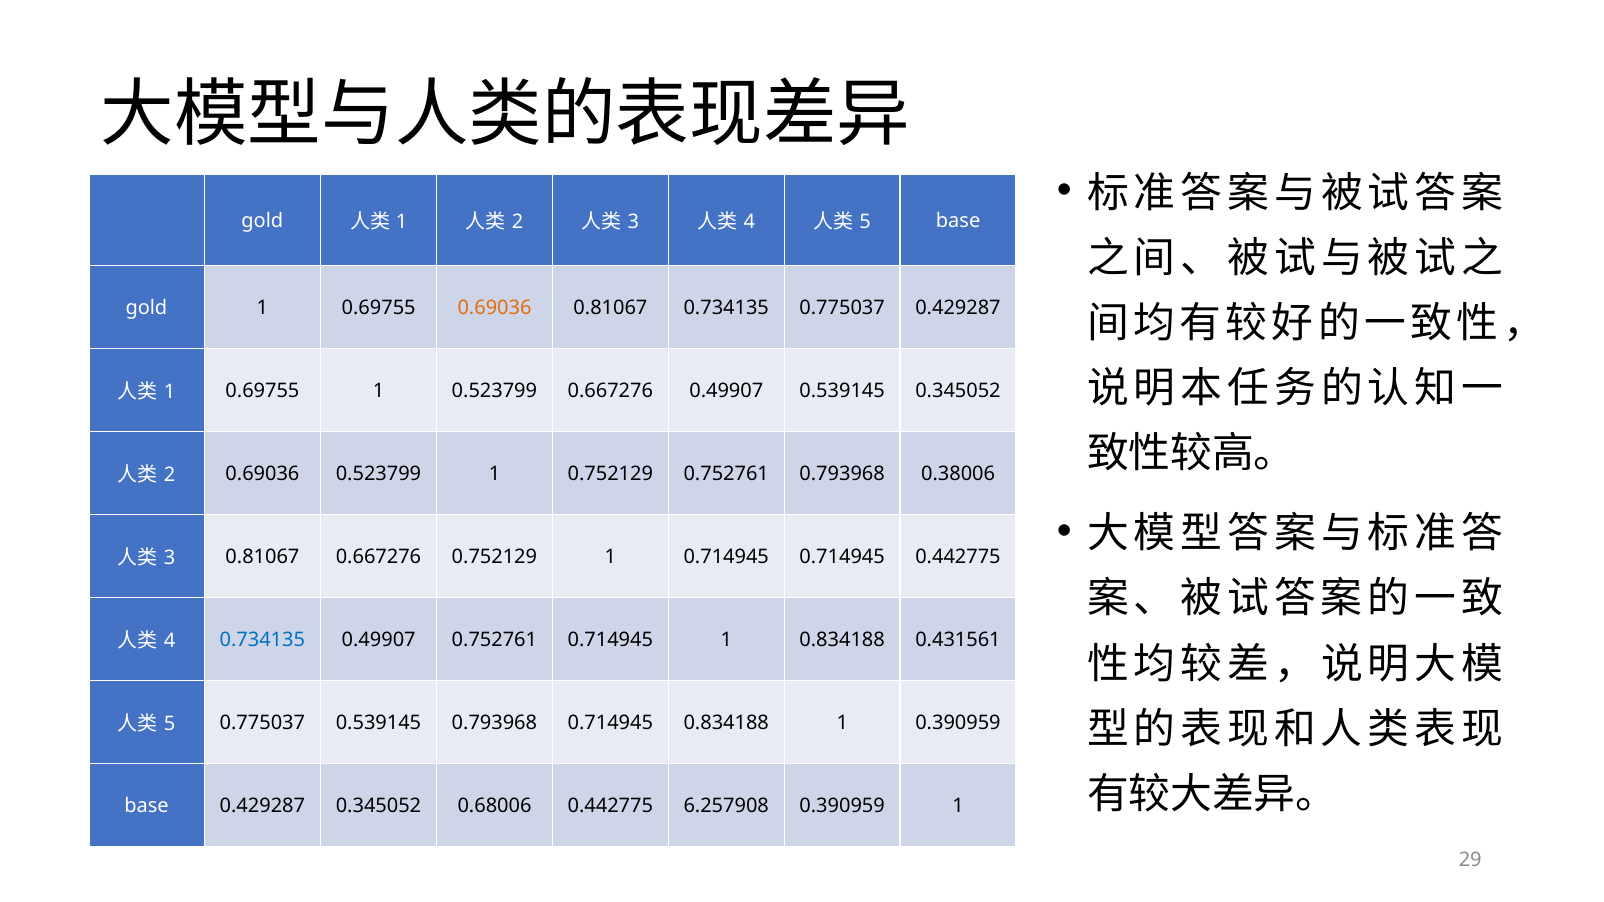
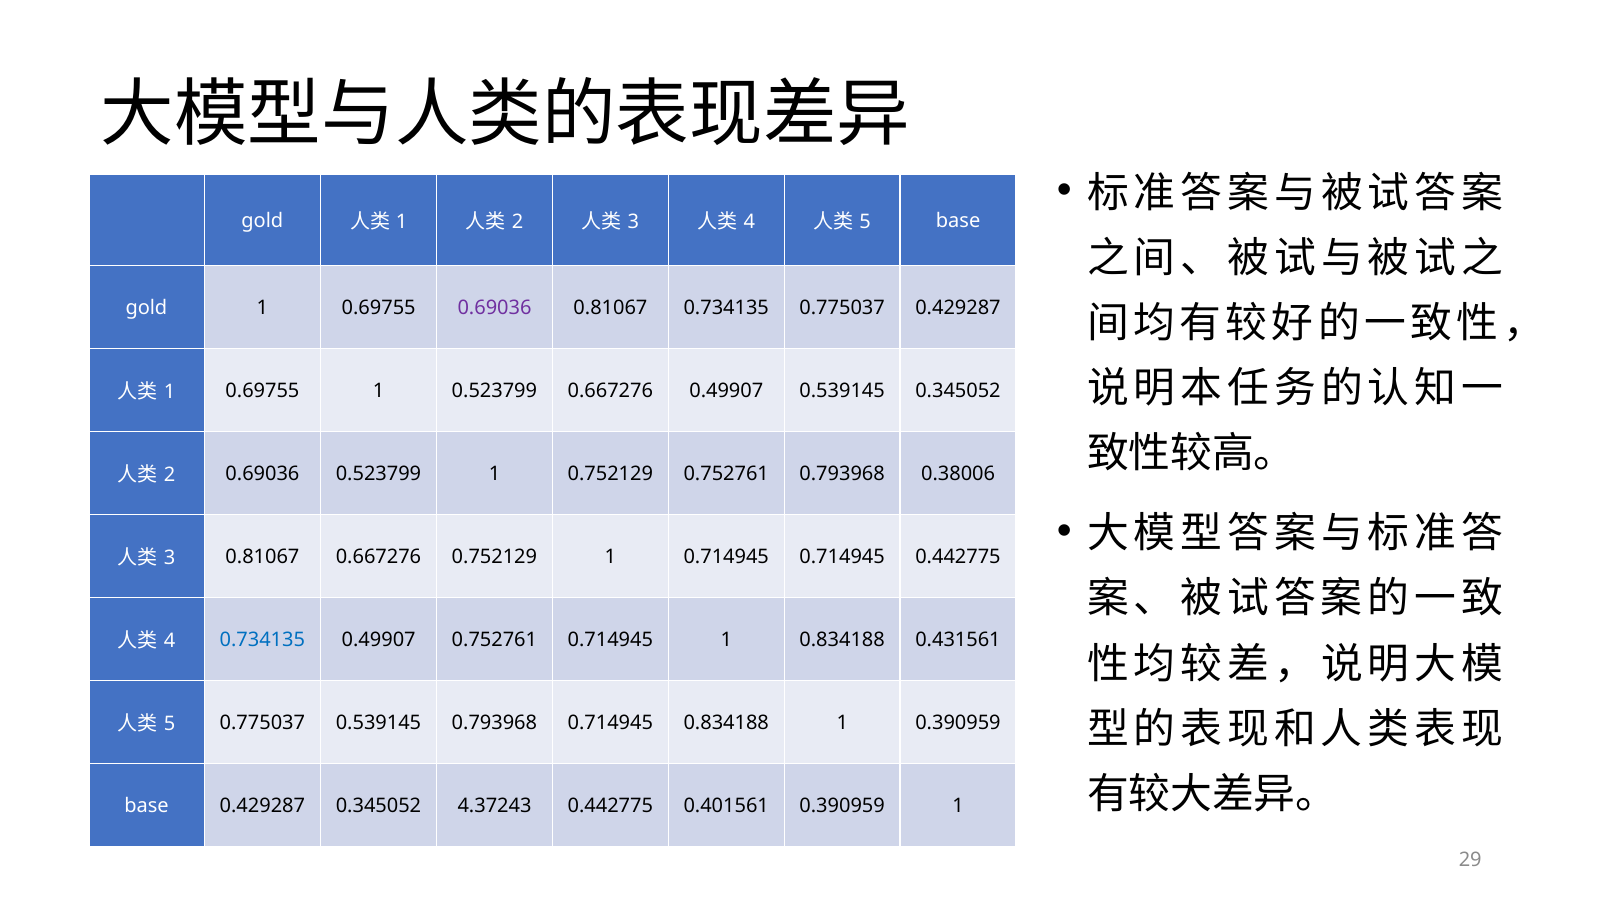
0.69036 at (495, 308) colour: orange -> purple
0.68006: 0.68006 -> 4.37243
6.257908: 6.257908 -> 0.401561
